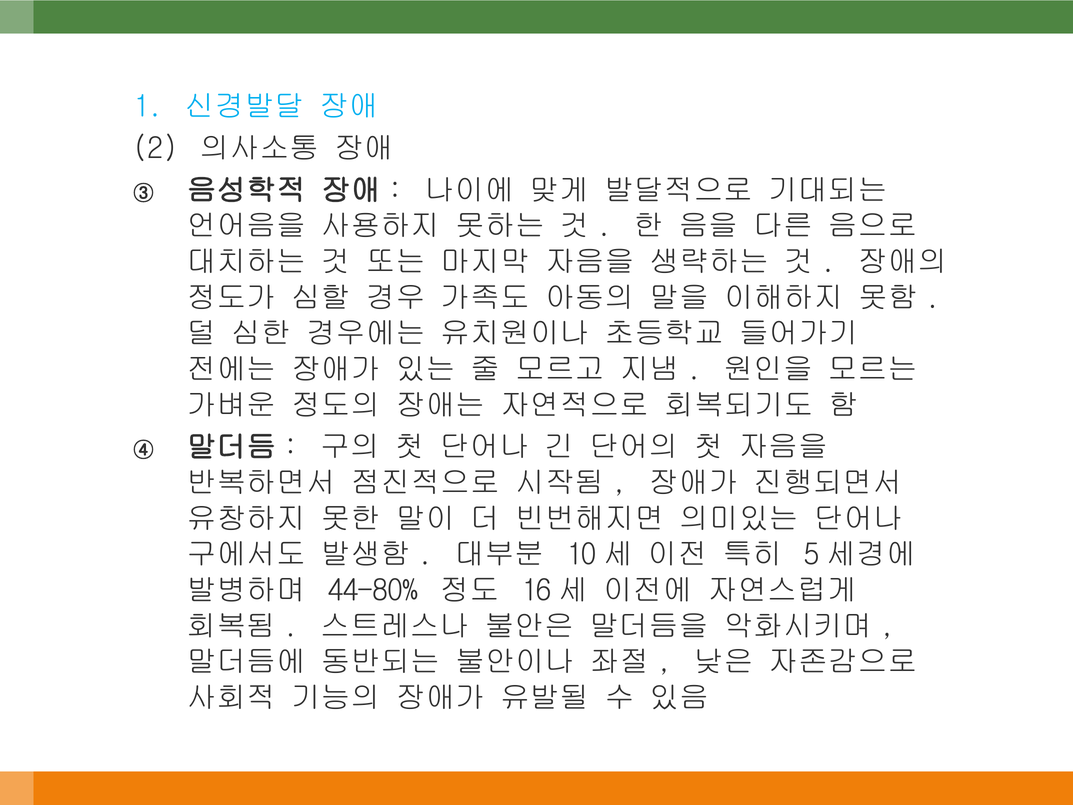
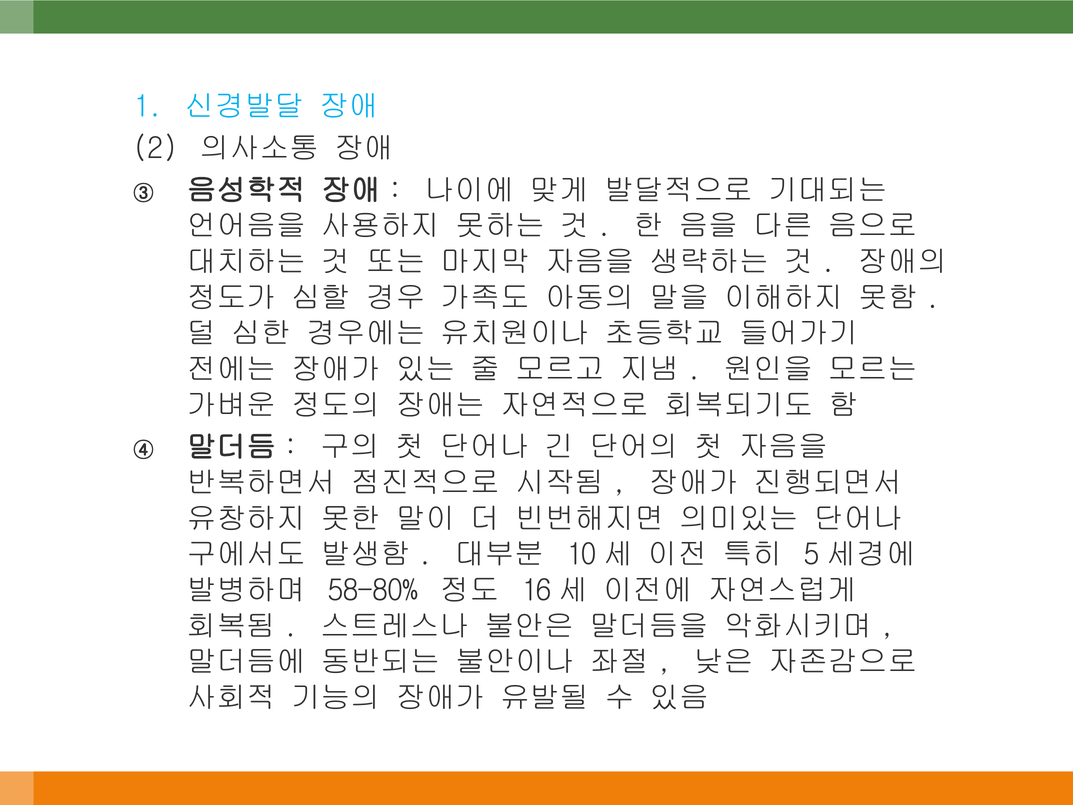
44-80%: 44-80% -> 58-80%
